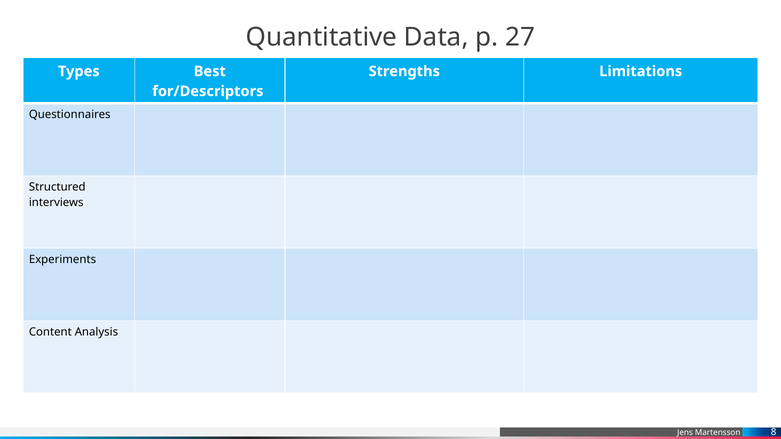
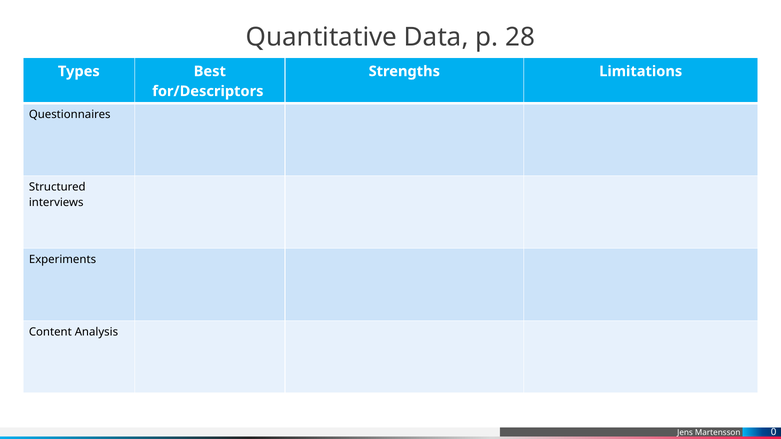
27: 27 -> 28
8: 8 -> 0
